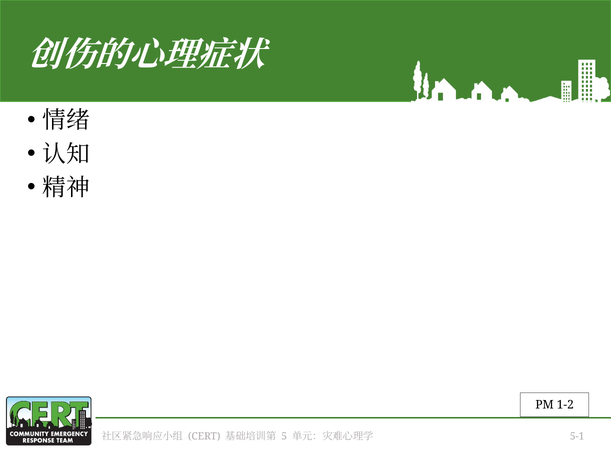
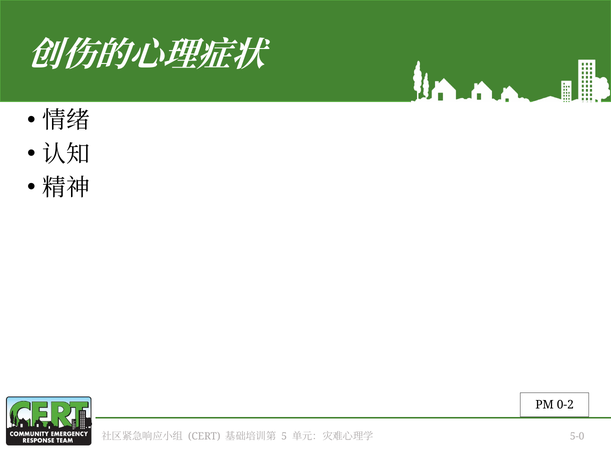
1-2: 1-2 -> 0-2
5-1: 5-1 -> 5-0
